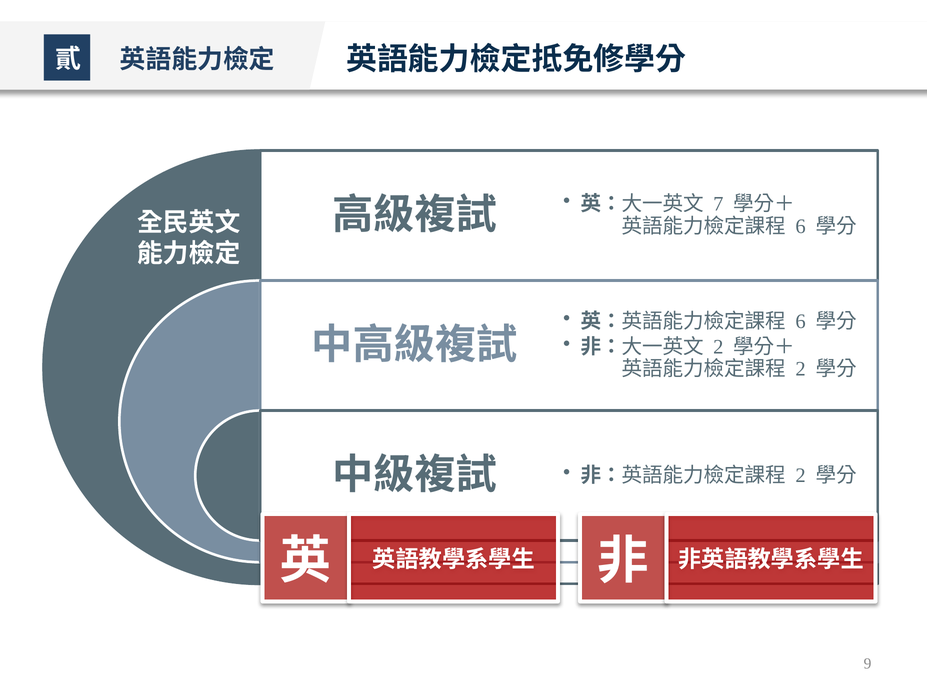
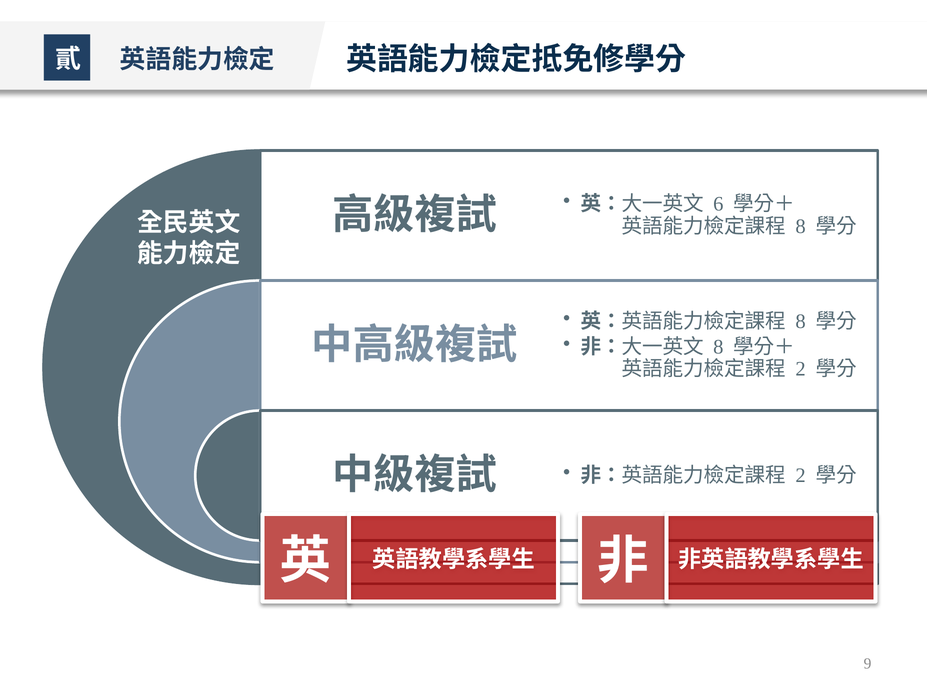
7: 7 -> 6
6 at (801, 226): 6 -> 8
6 at (801, 322): 6 -> 8
2 at (718, 347): 2 -> 8
